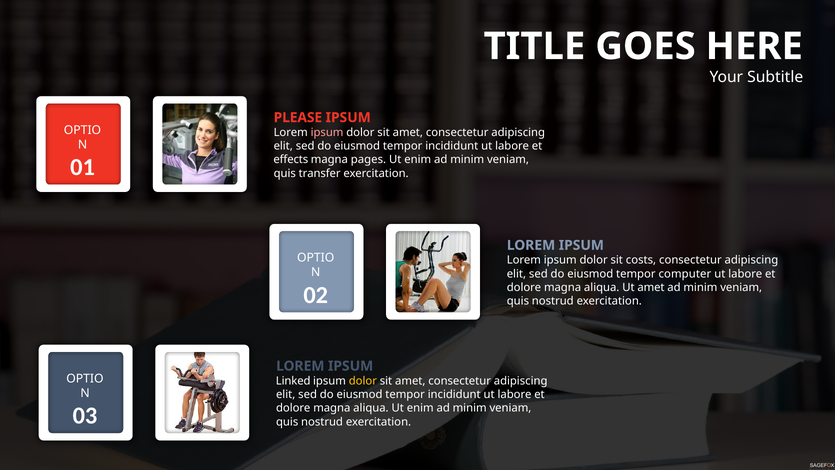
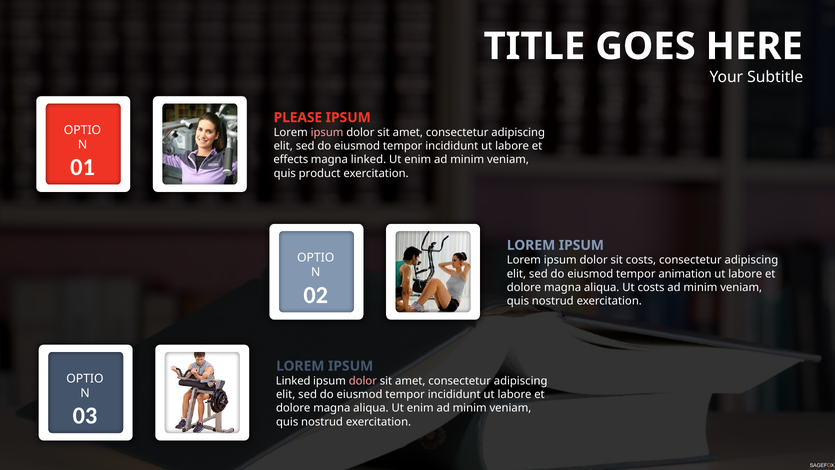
magna pages: pages -> linked
transfer: transfer -> product
computer: computer -> animation
Ut amet: amet -> costs
dolor at (363, 381) colour: yellow -> pink
